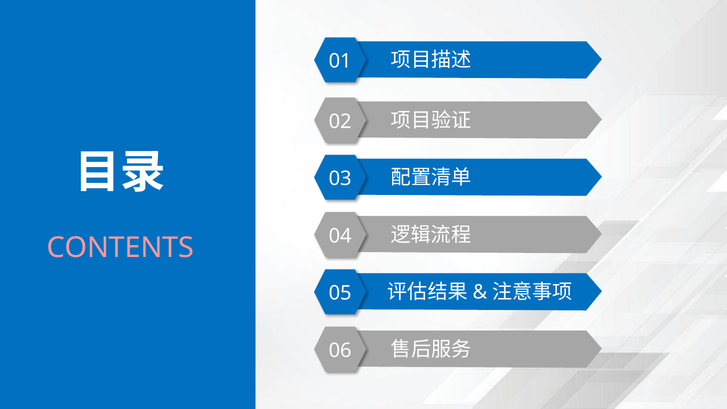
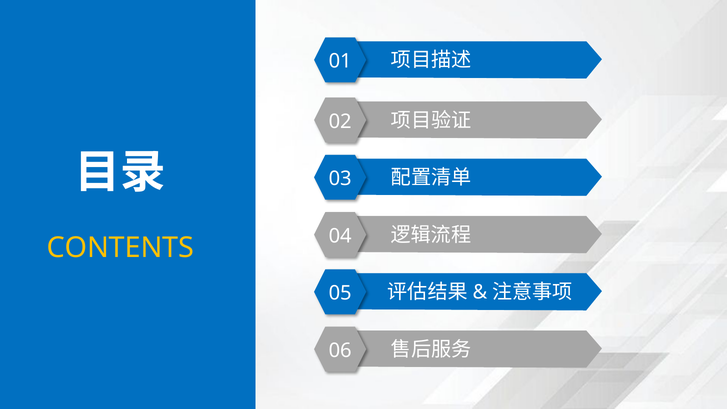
CONTENTS colour: pink -> yellow
